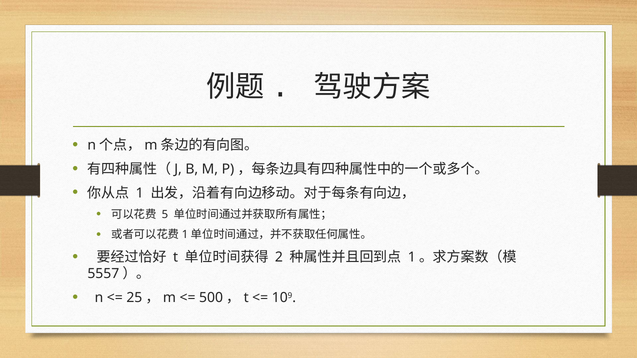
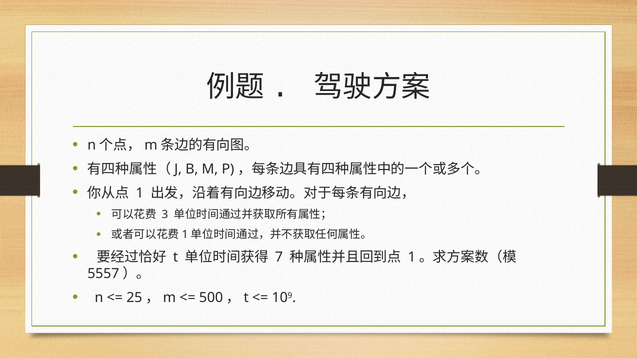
5: 5 -> 3
2: 2 -> 7
